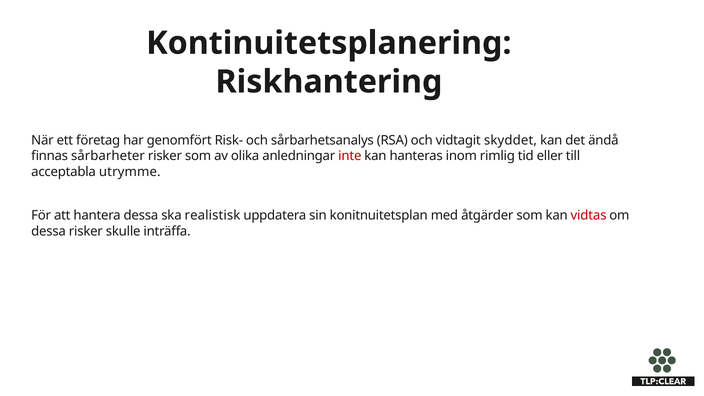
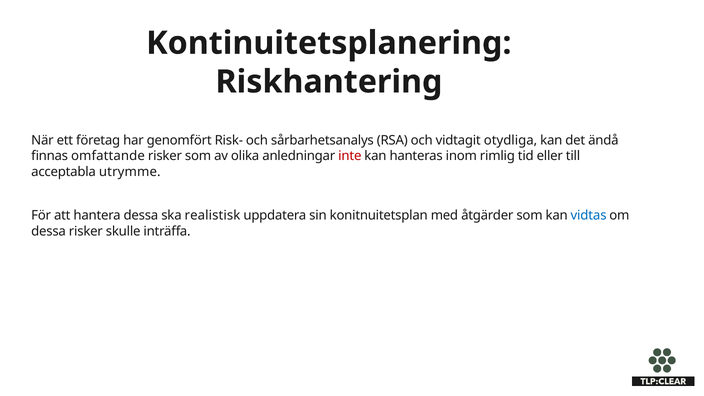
skyddet: skyddet -> otydliga
sårbarheter: sårbarheter -> omfattande
vidtas colour: red -> blue
